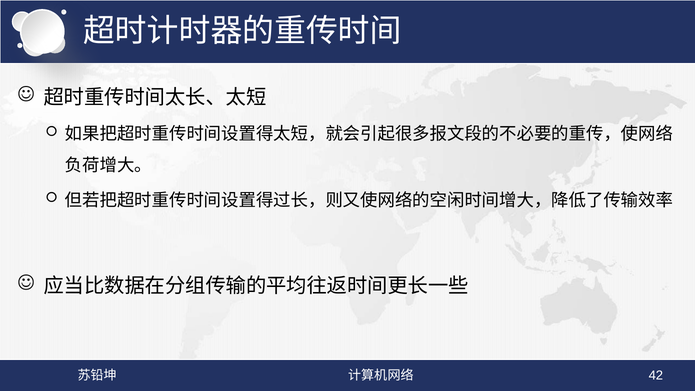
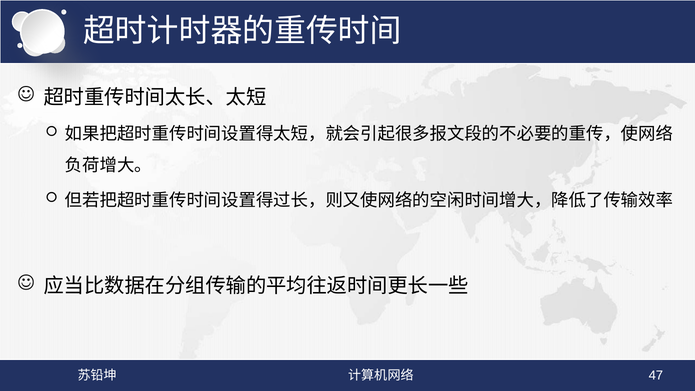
42: 42 -> 47
